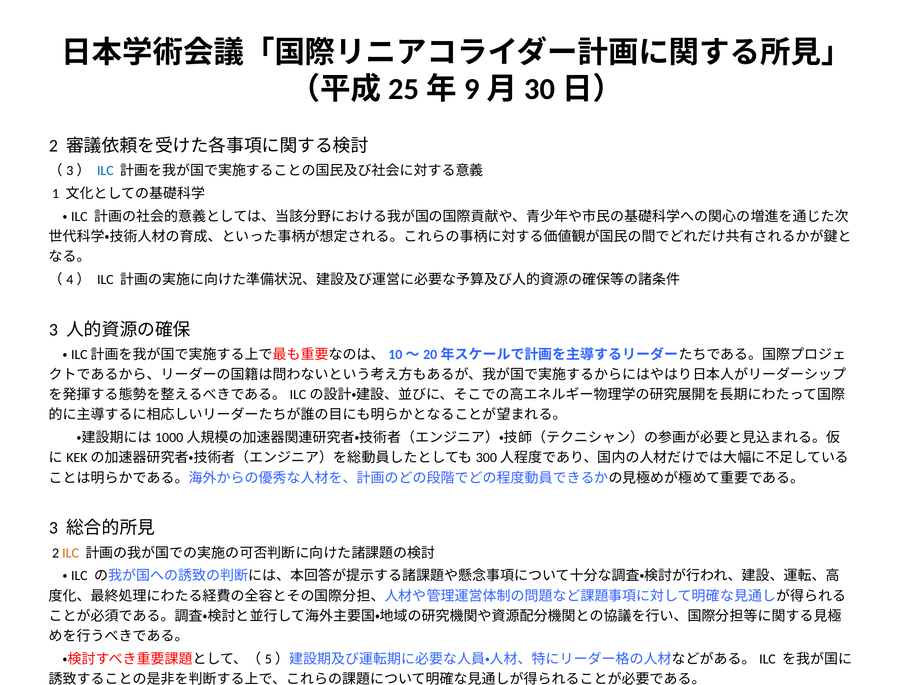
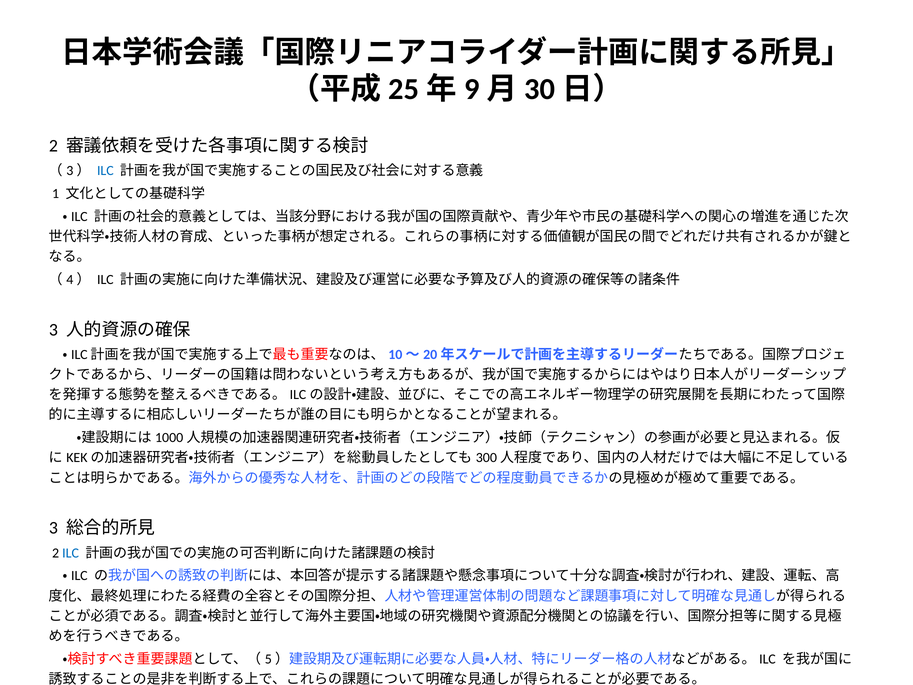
ILC at (71, 553) colour: orange -> blue
